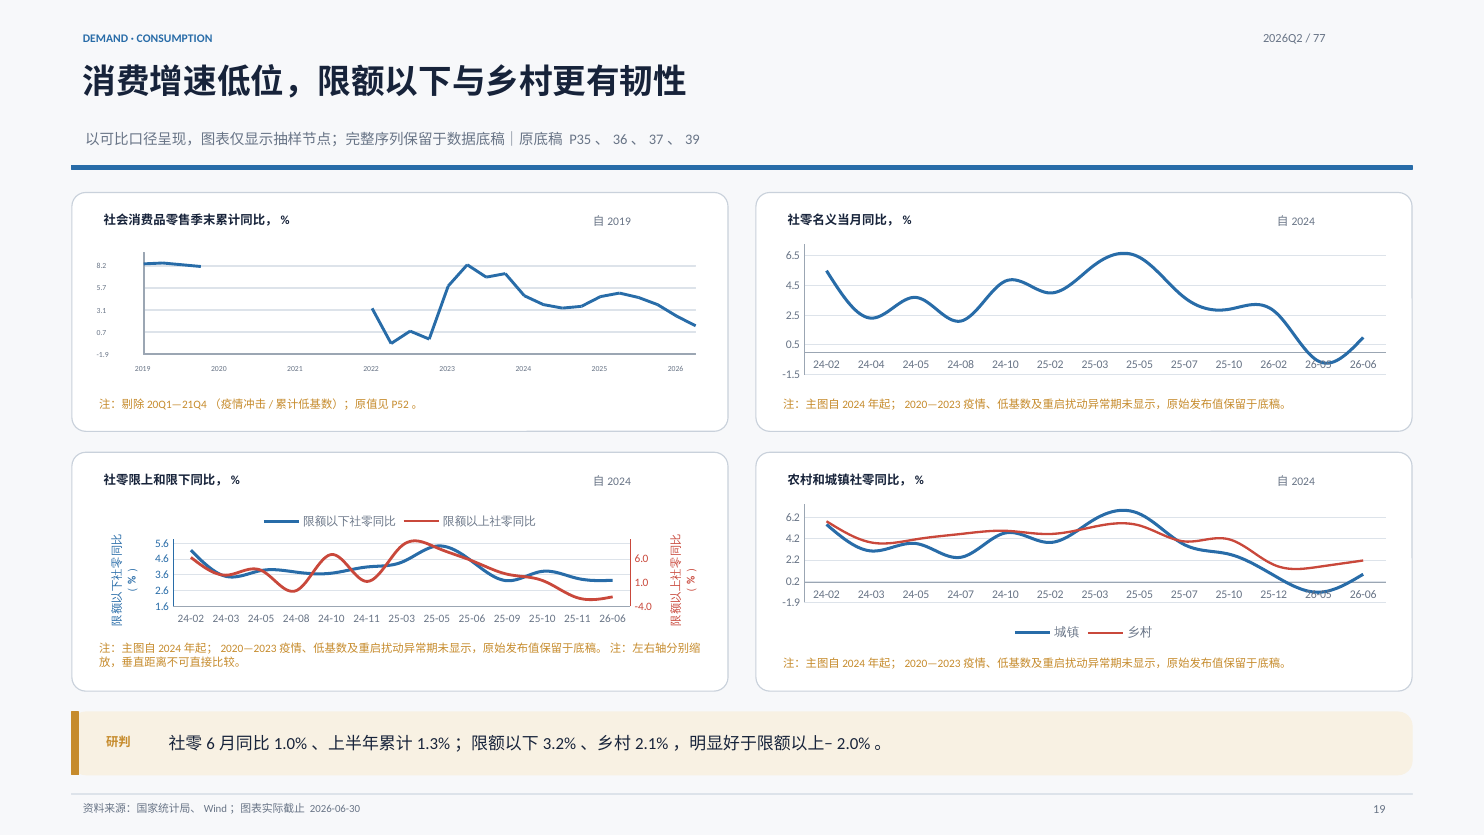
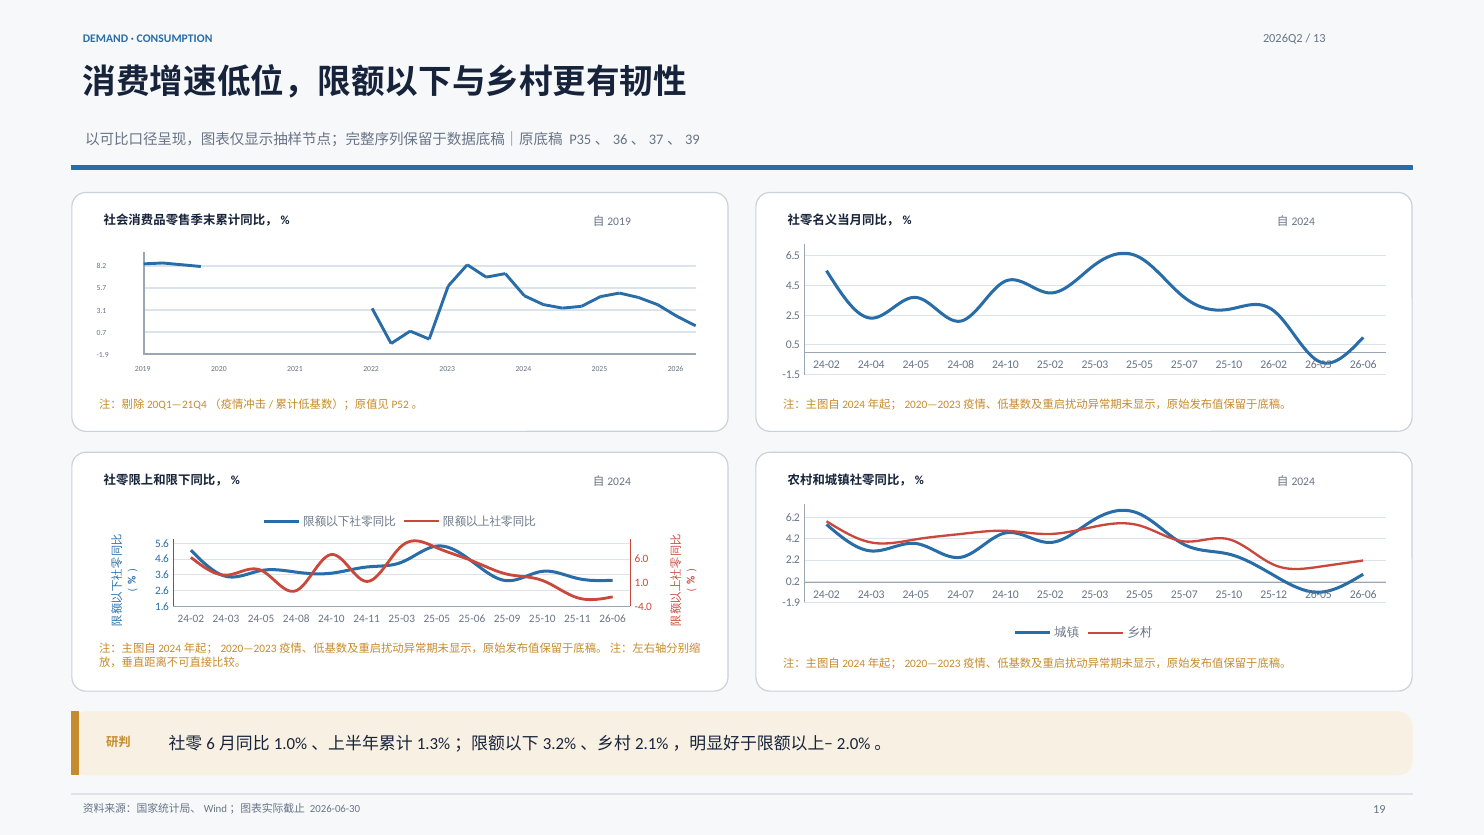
77: 77 -> 13
